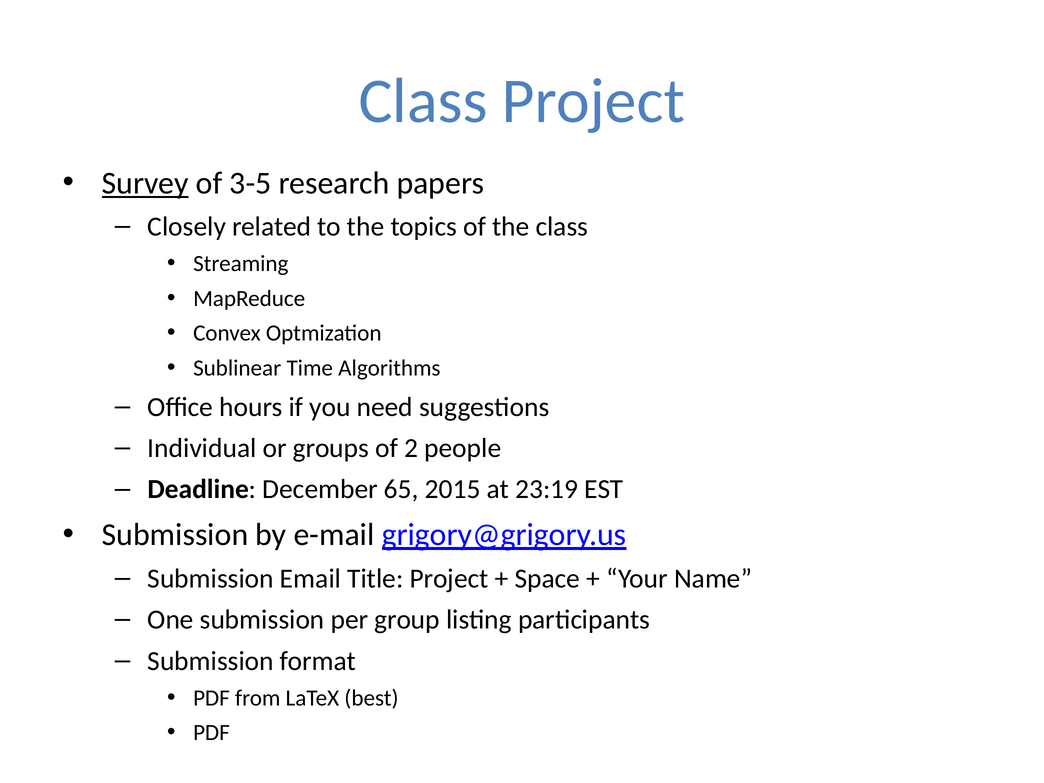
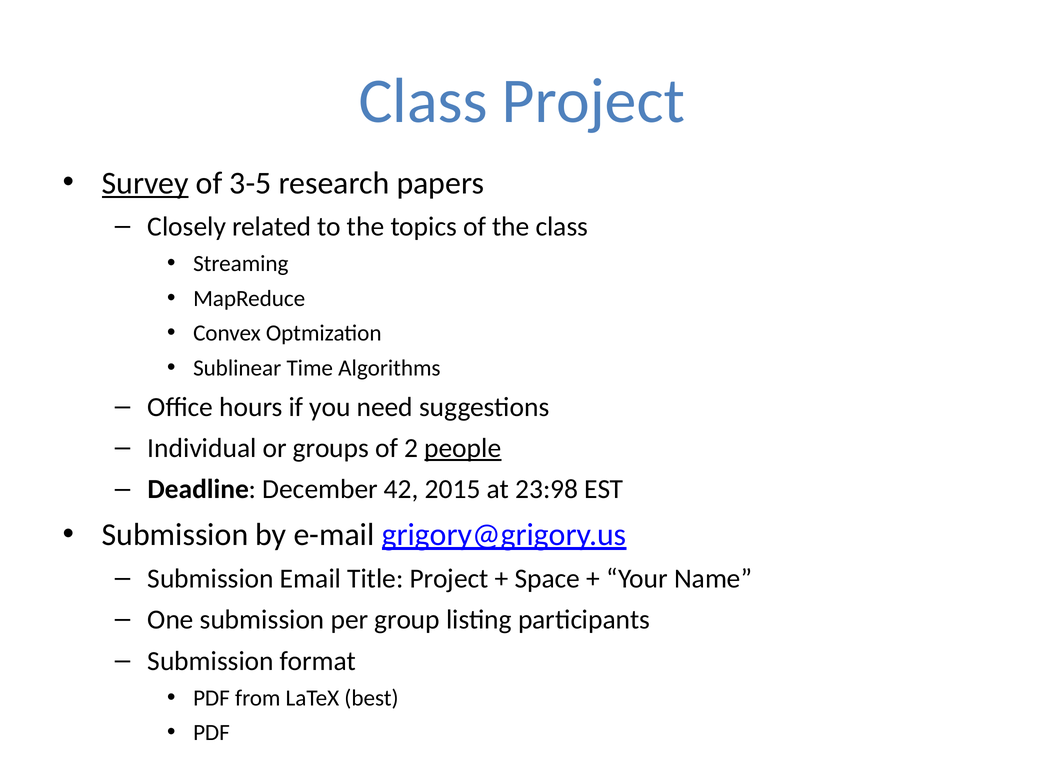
people underline: none -> present
65: 65 -> 42
23:19: 23:19 -> 23:98
